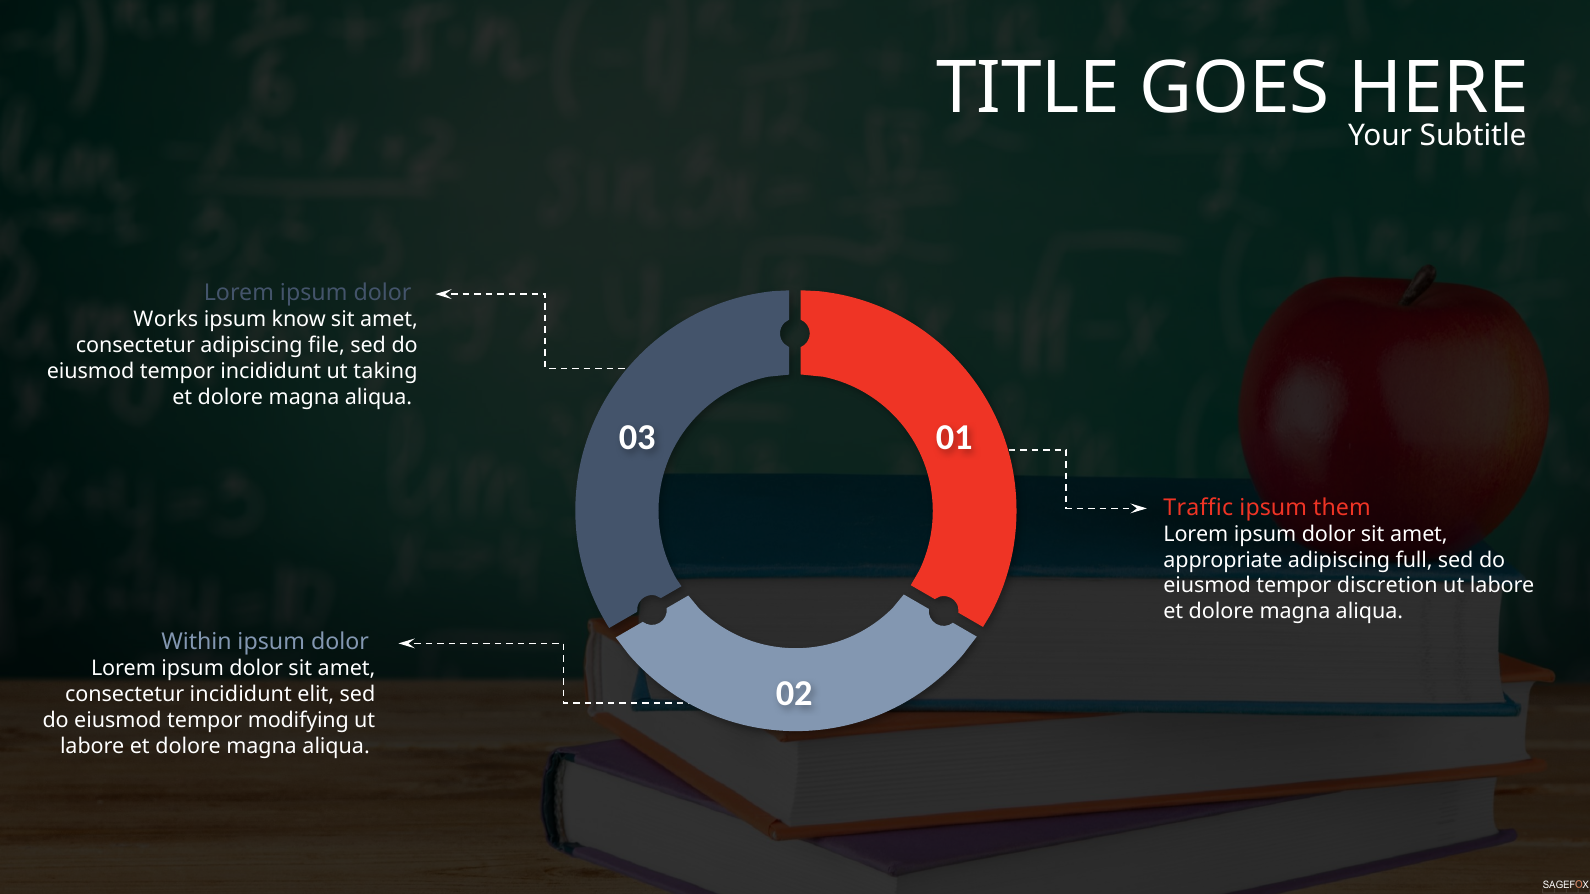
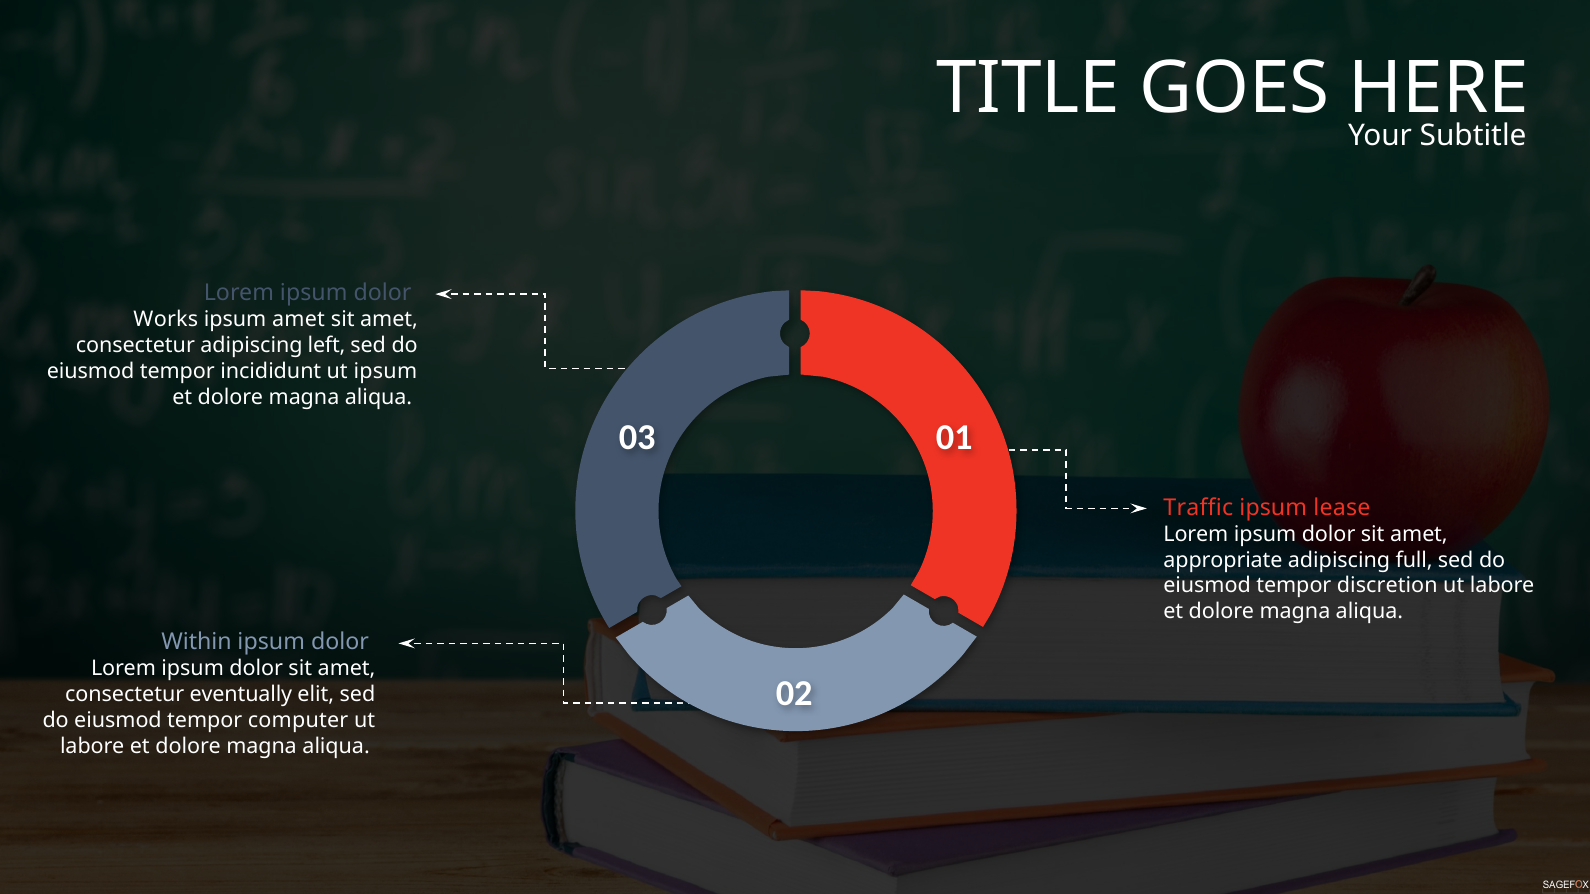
ipsum know: know -> amet
file: file -> left
ut taking: taking -> ipsum
them: them -> lease
consectetur incididunt: incididunt -> eventually
modifying: modifying -> computer
